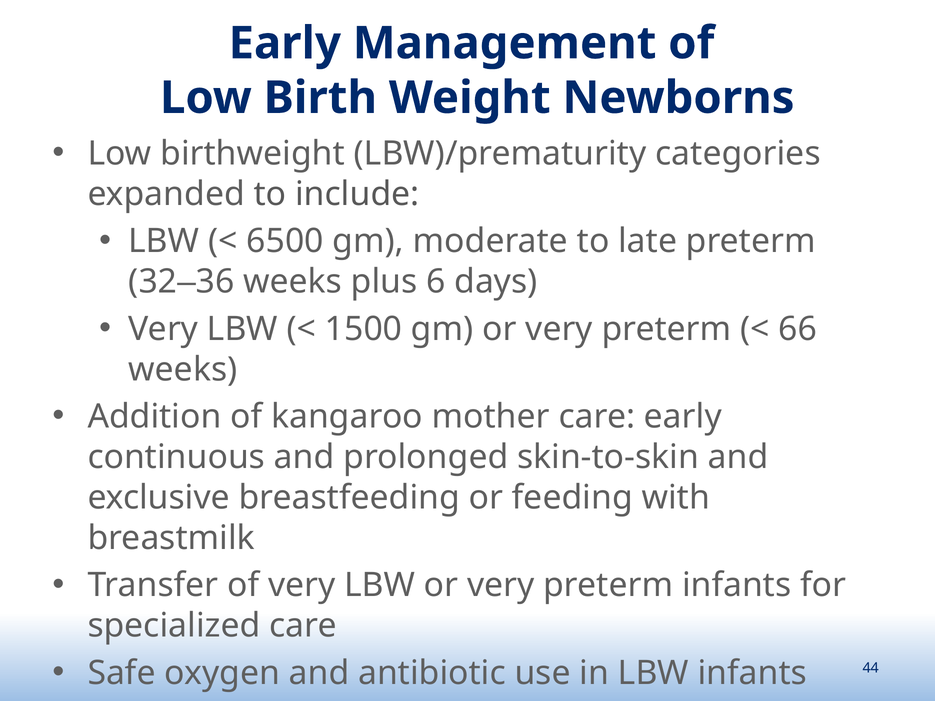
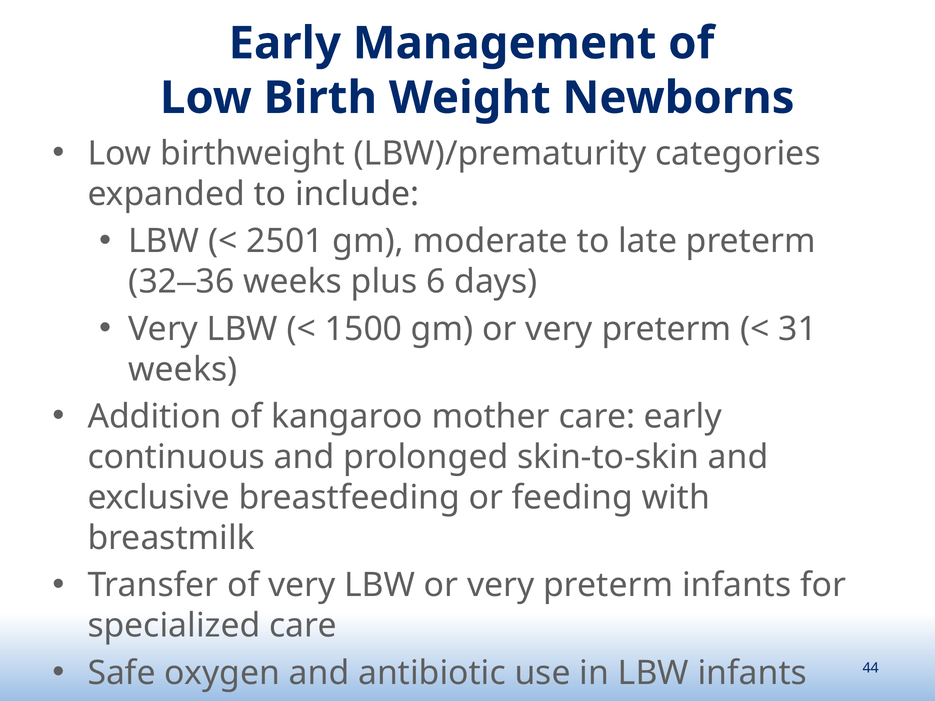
6500: 6500 -> 2501
66: 66 -> 31
